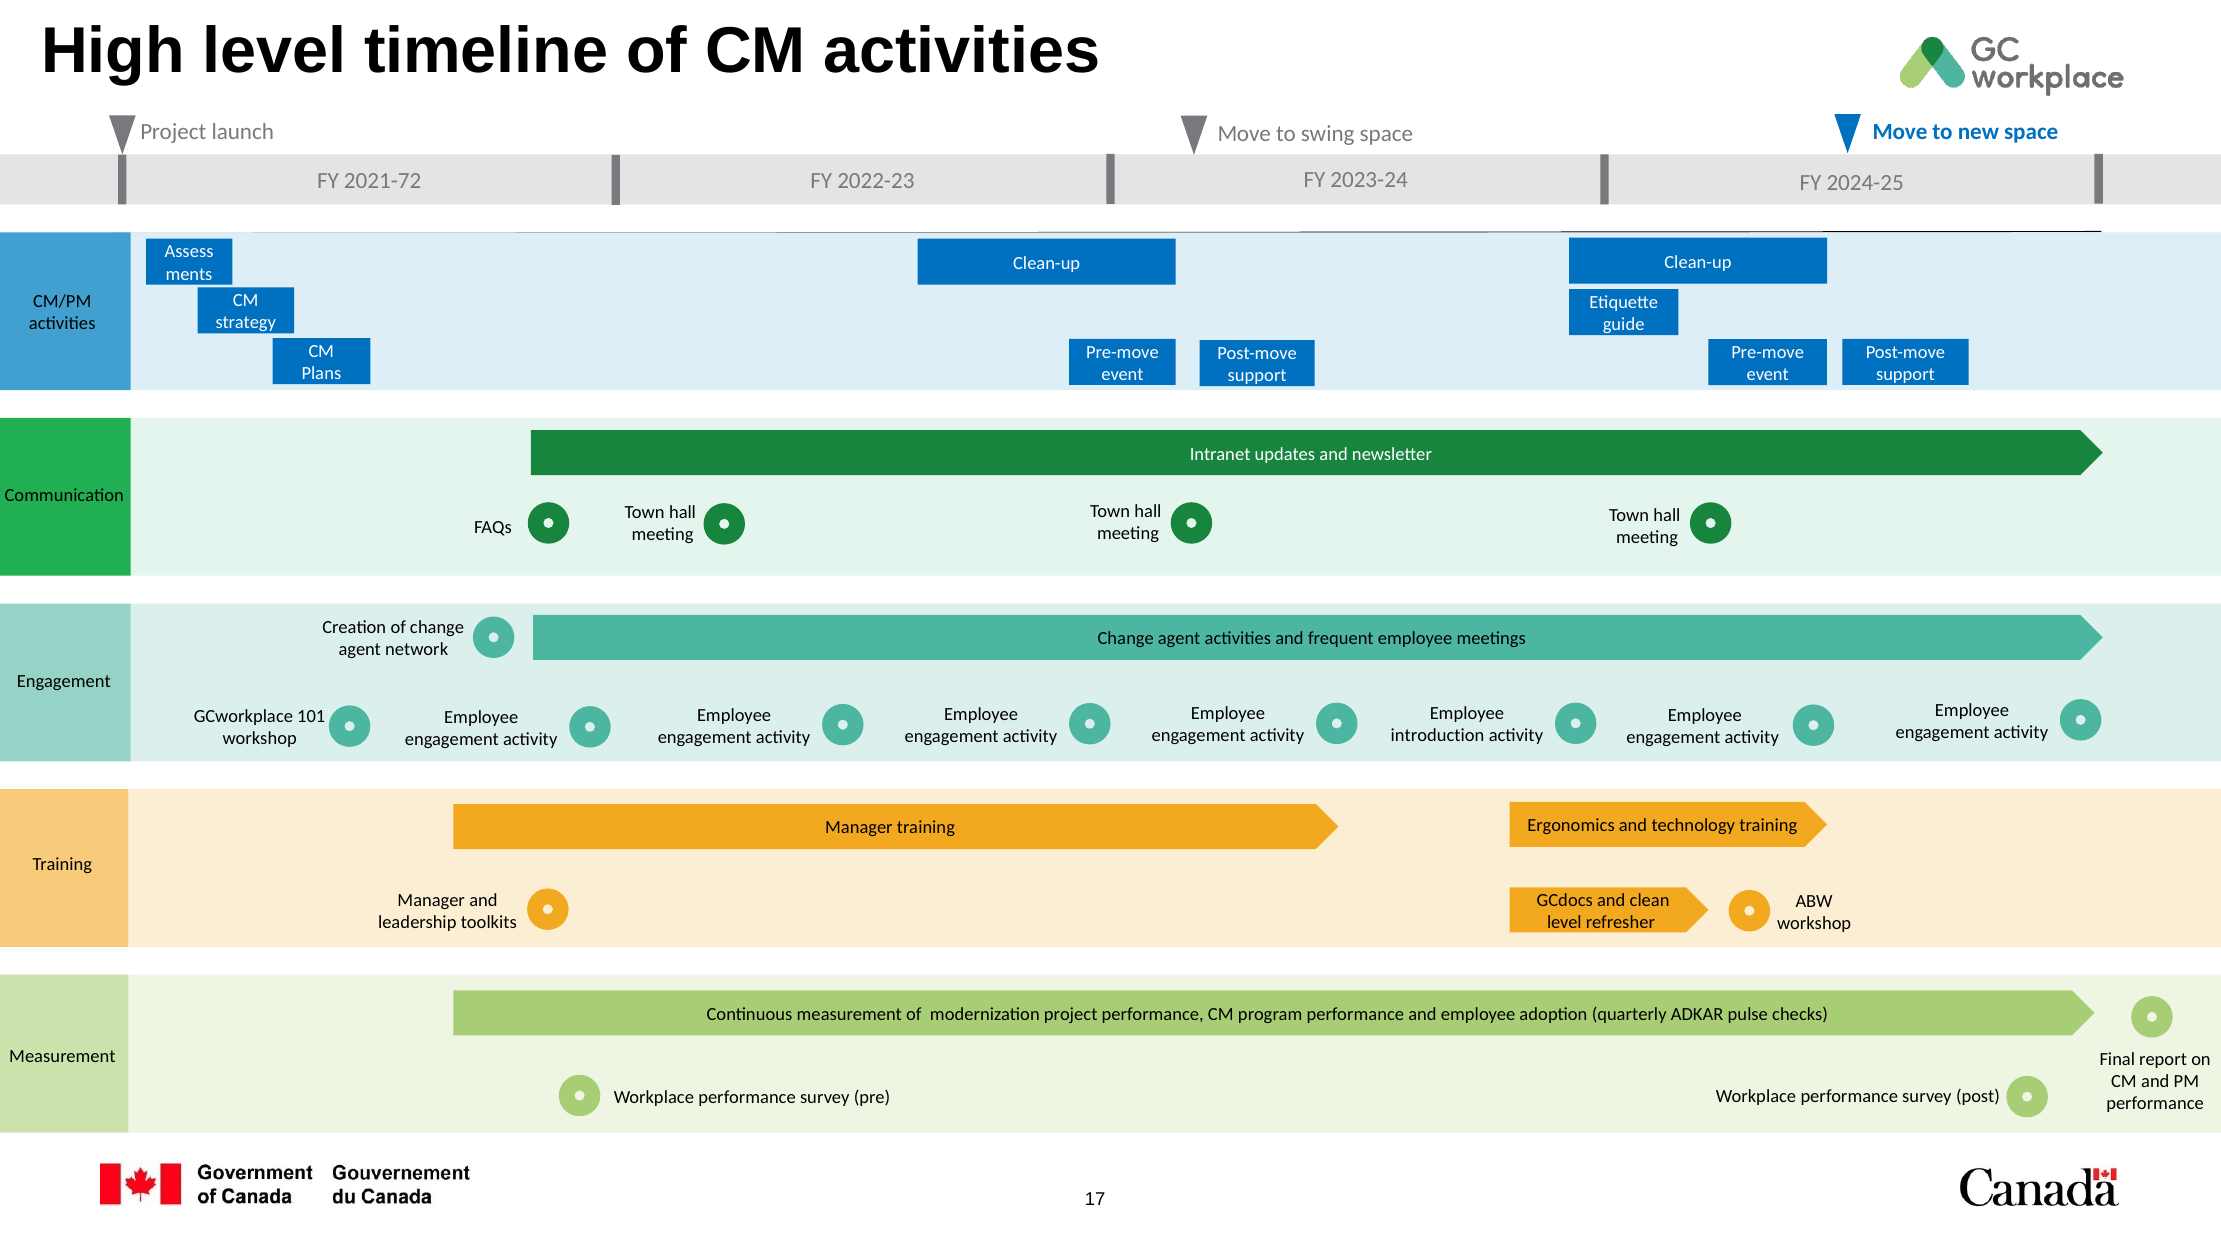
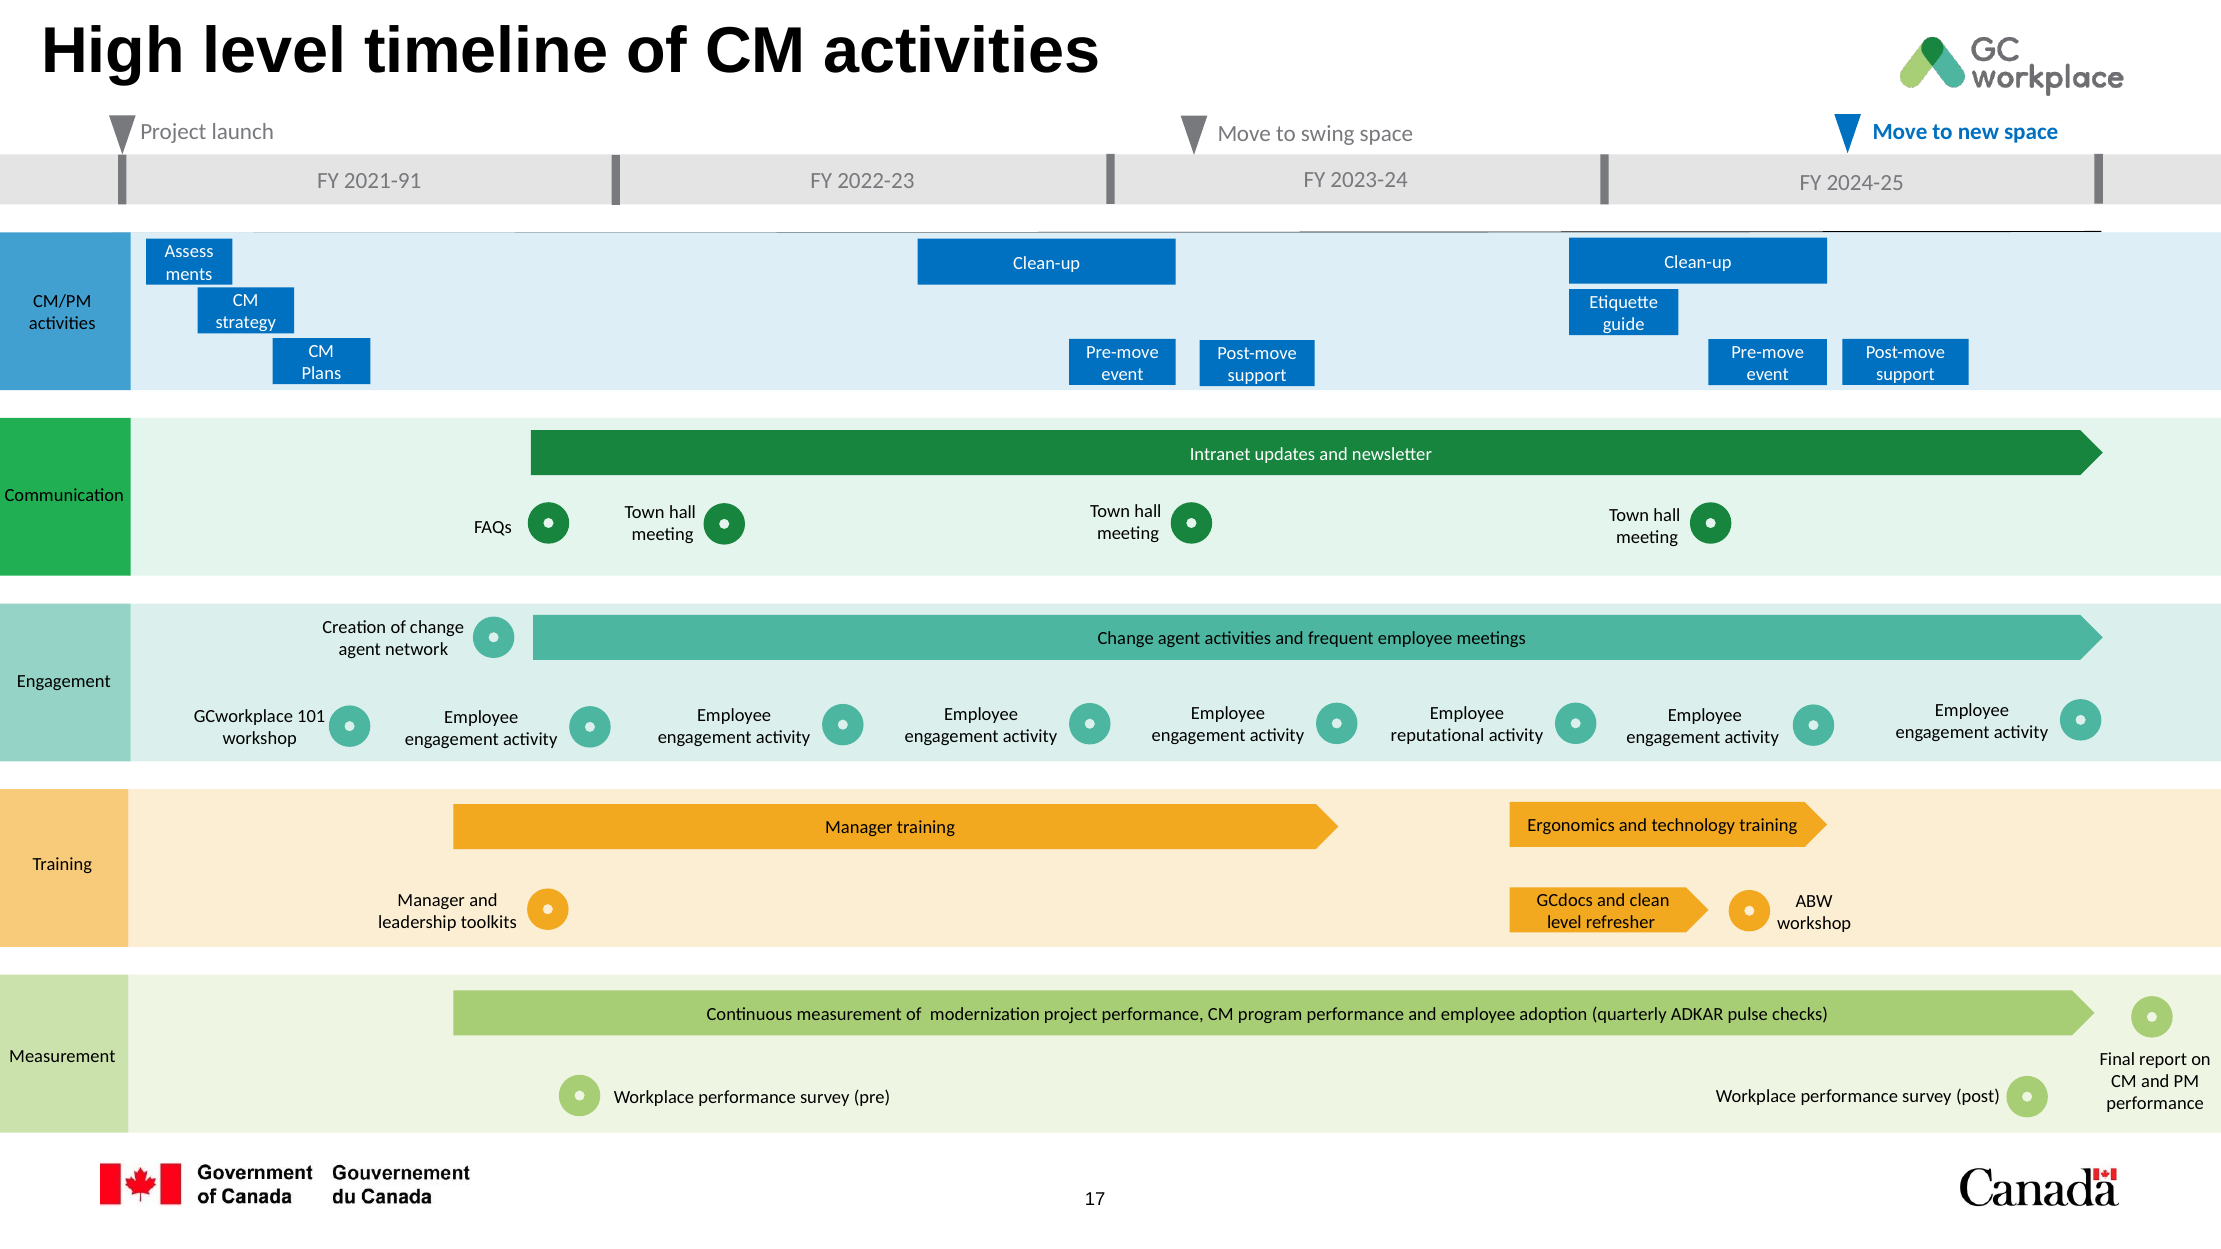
2021-72: 2021-72 -> 2021-91
introduction: introduction -> reputational
